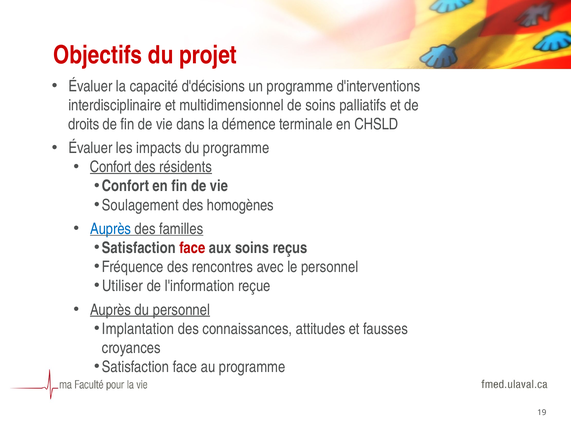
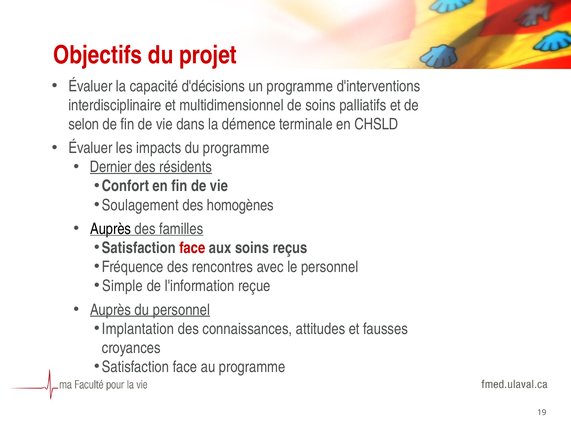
droits: droits -> selon
Confort at (111, 167): Confort -> Dernier
Auprès at (111, 229) colour: blue -> black
Utiliser: Utiliser -> Simple
